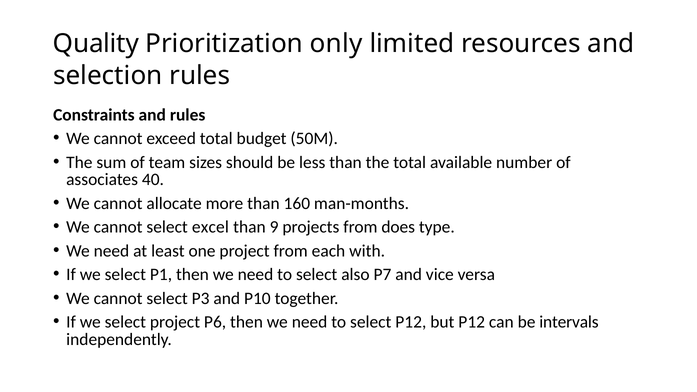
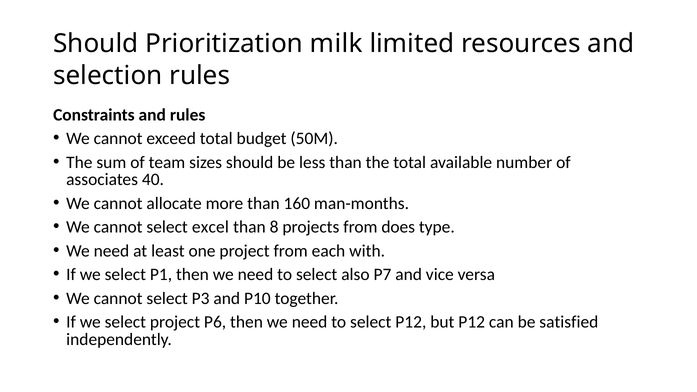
Quality at (96, 44): Quality -> Should
only: only -> milk
9: 9 -> 8
intervals: intervals -> satisfied
